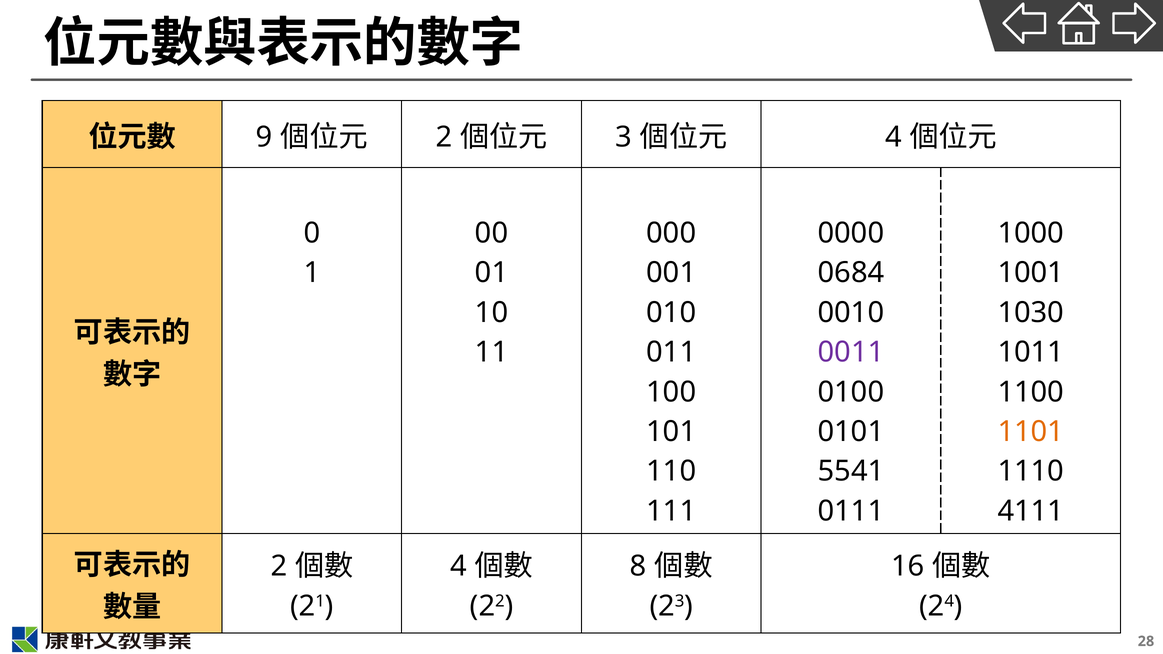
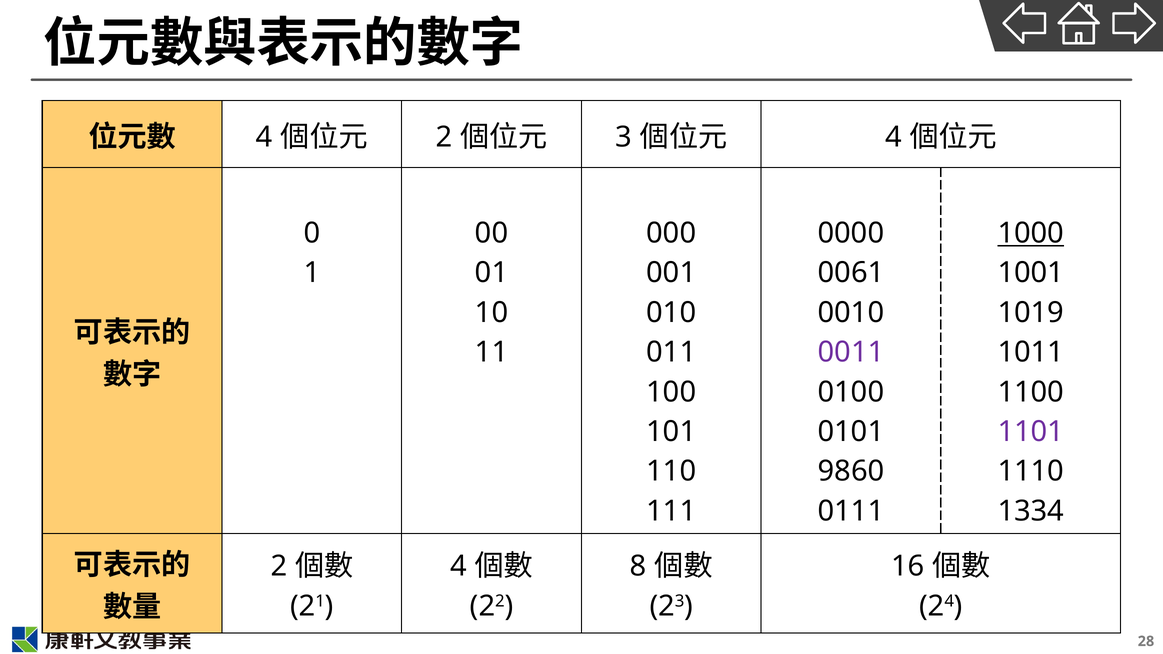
9 at (264, 137): 9 -> 4
1000 underline: none -> present
0684: 0684 -> 0061
1030: 1030 -> 1019
1101 colour: orange -> purple
5541: 5541 -> 9860
4111: 4111 -> 1334
